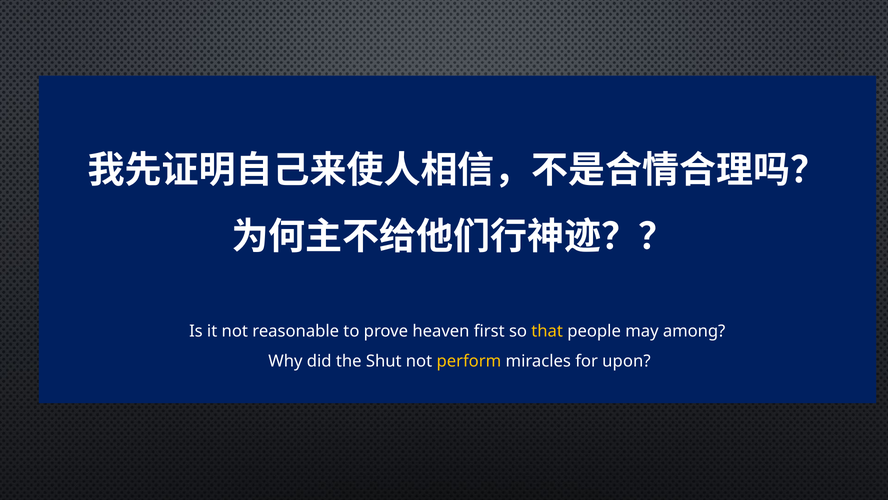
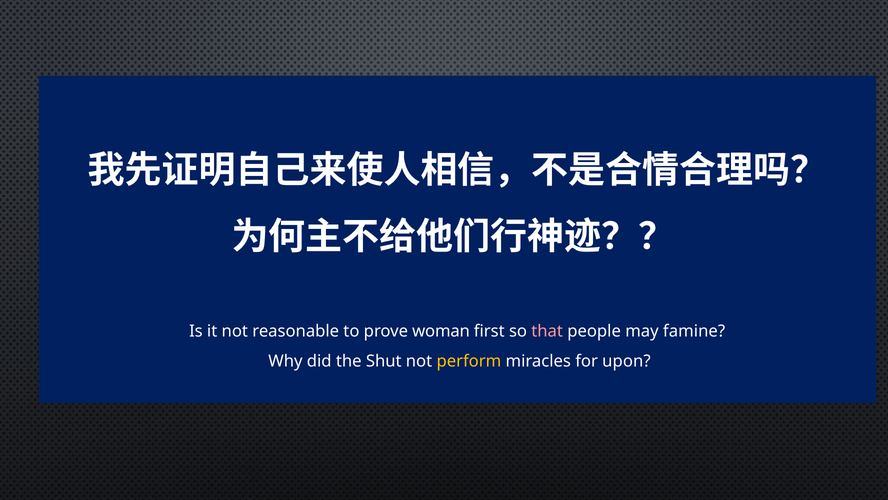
heaven: heaven -> woman
that colour: yellow -> pink
among: among -> famine
